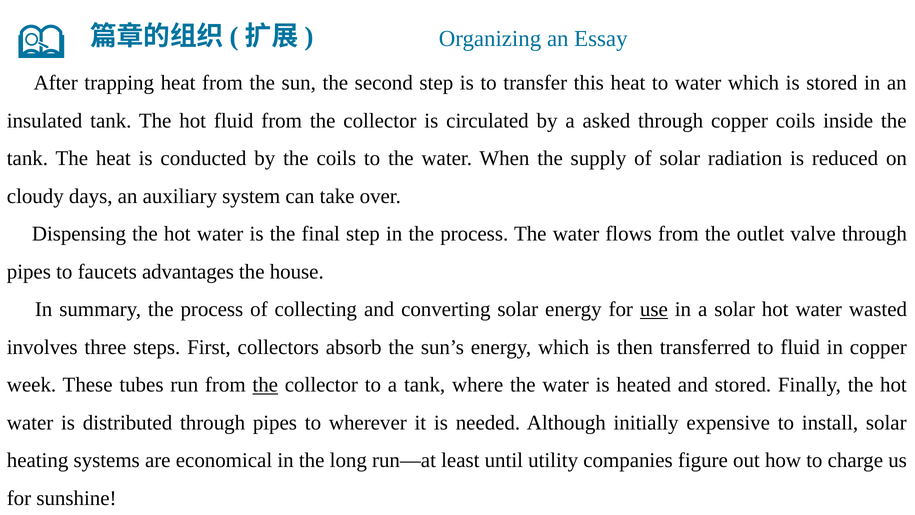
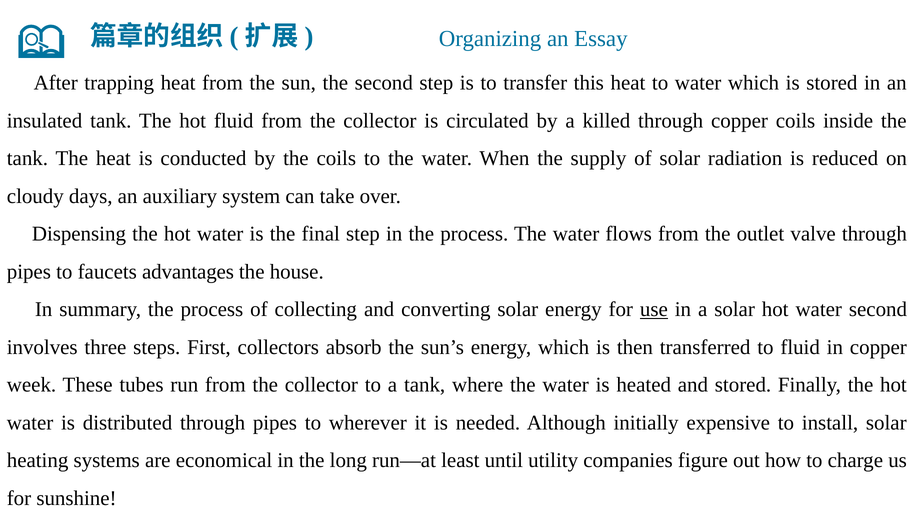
asked: asked -> killed
water wasted: wasted -> second
the at (265, 385) underline: present -> none
